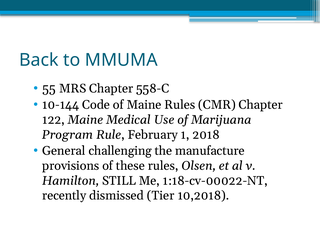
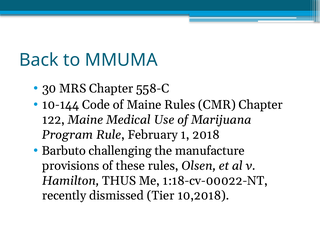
55: 55 -> 30
General: General -> Barbuto
STILL: STILL -> THUS
